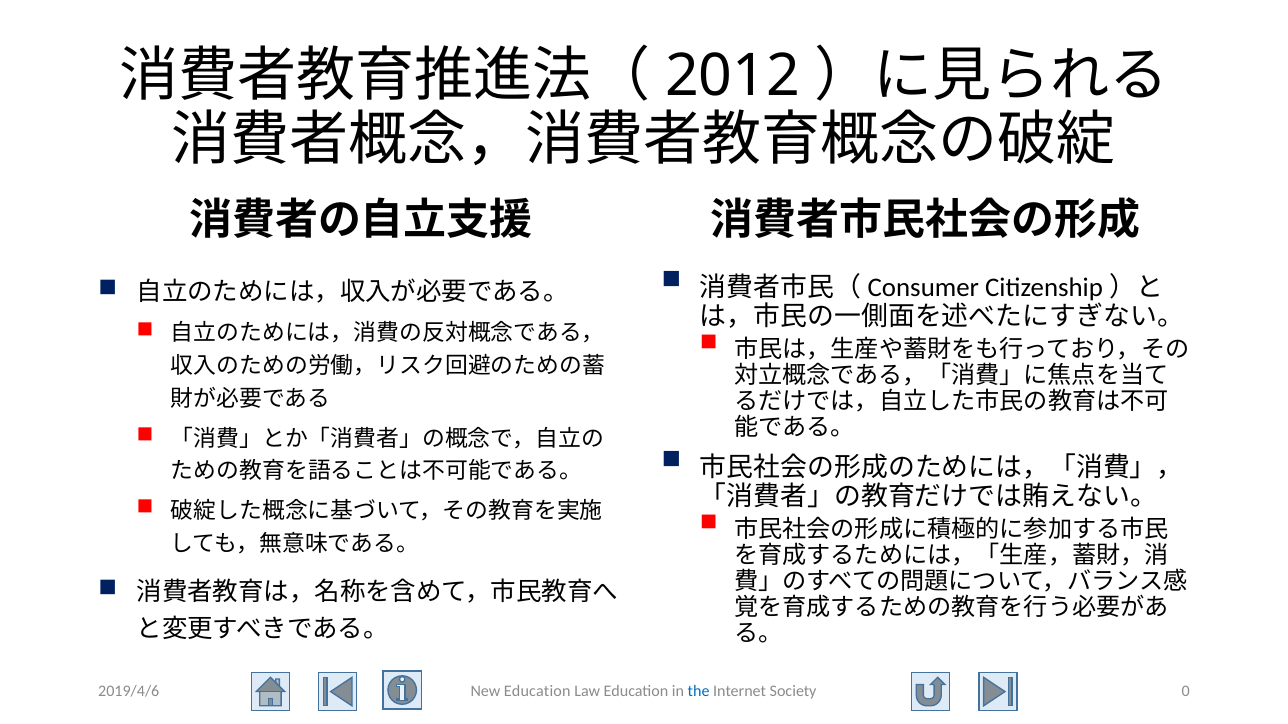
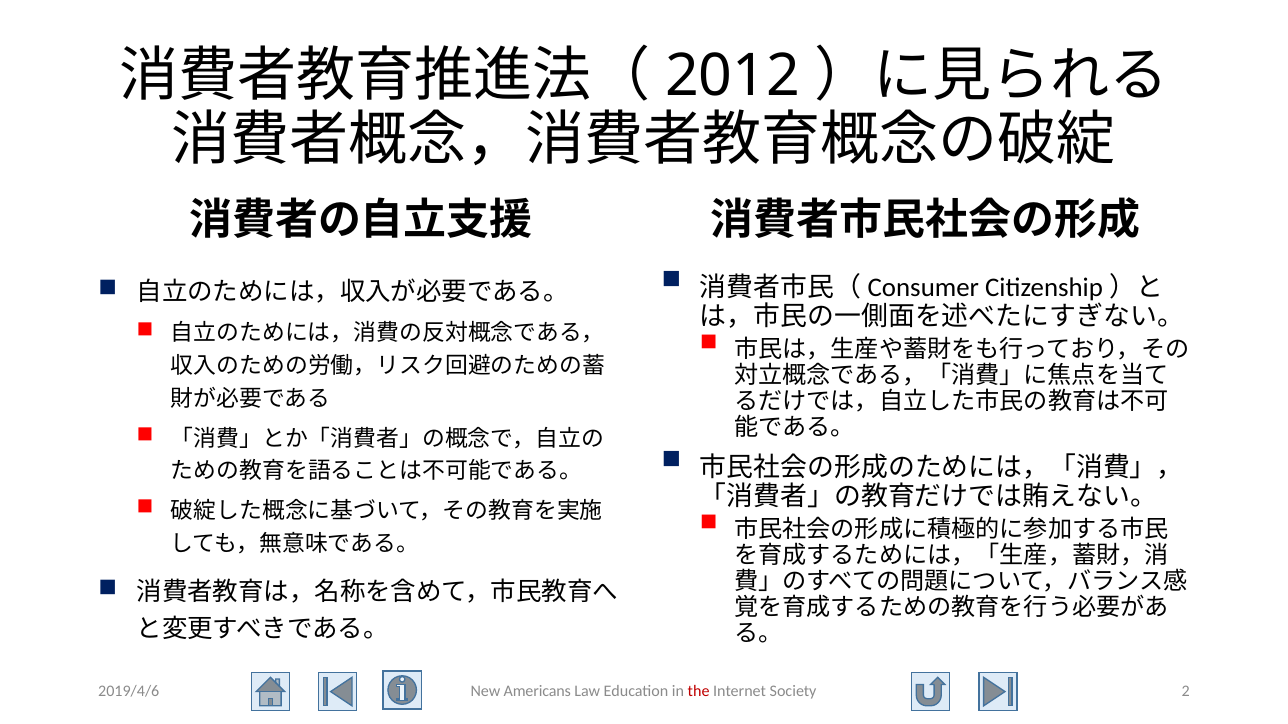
New Education: Education -> Americans
the colour: blue -> red
0: 0 -> 2
